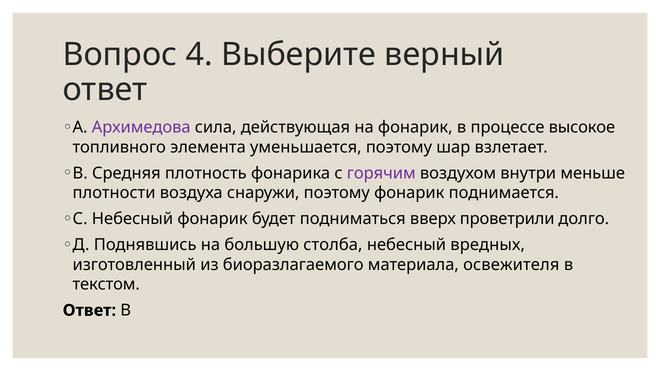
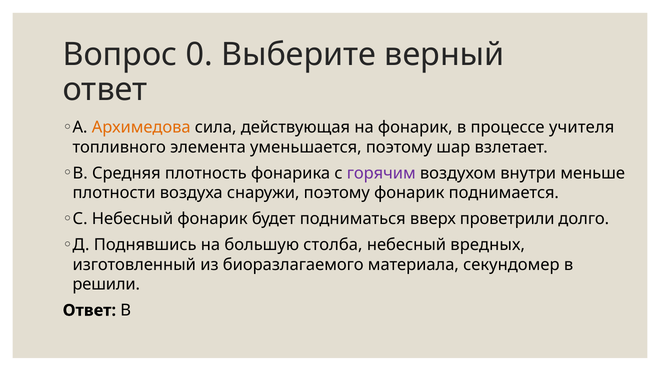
4: 4 -> 0
Архимедова colour: purple -> orange
высокое: высокое -> учителя
освежителя: освежителя -> секундомер
текстом: текстом -> решили
